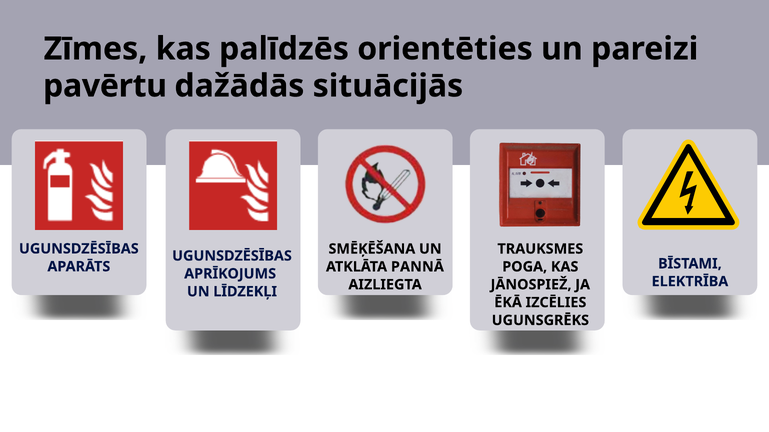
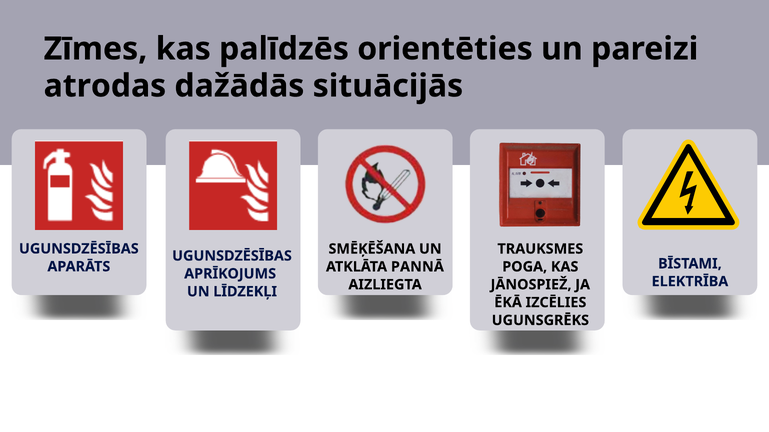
pavērtu: pavērtu -> atrodas
